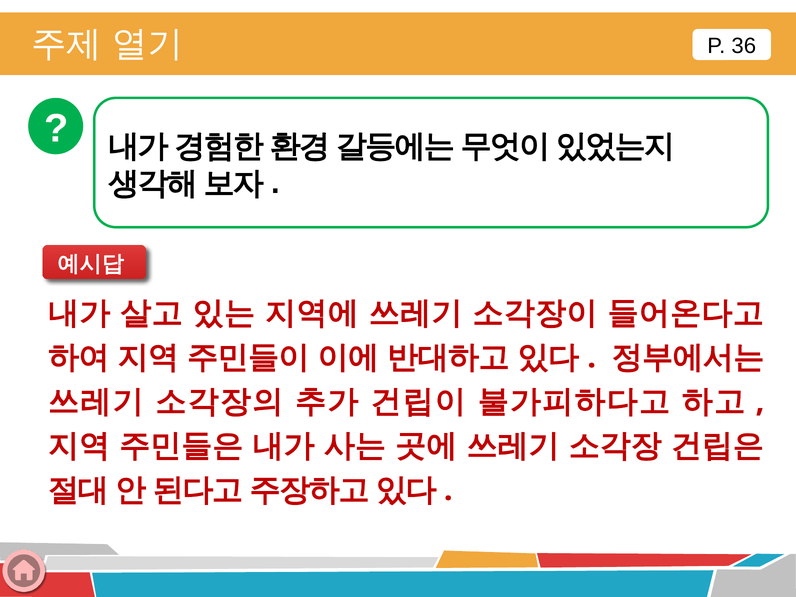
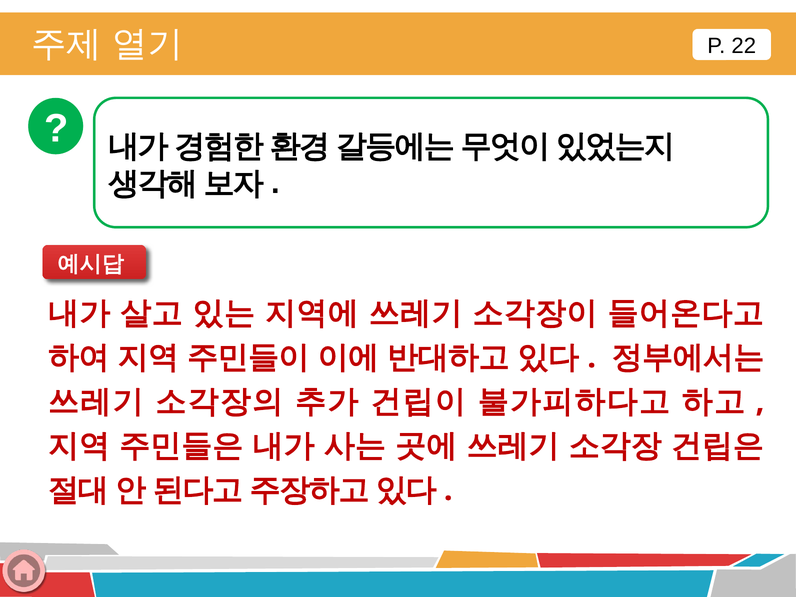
36: 36 -> 22
